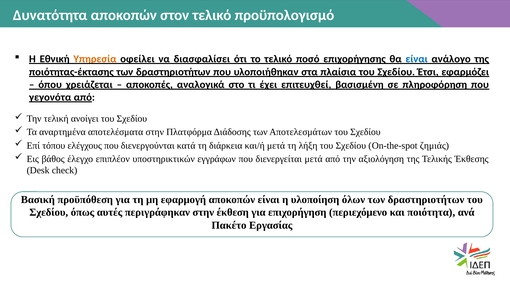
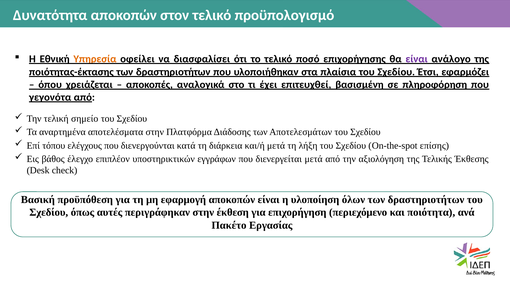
είναι at (417, 59) colour: blue -> purple
ανοίγει: ανοίγει -> σημείο
ζημιάς: ζημιάς -> επίσης
